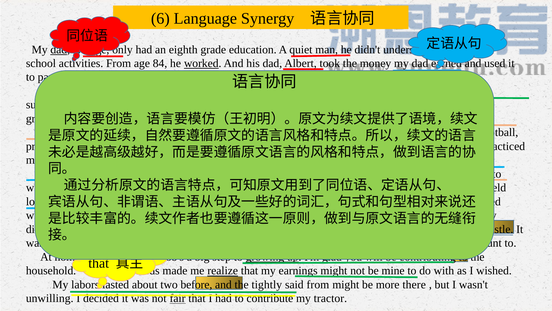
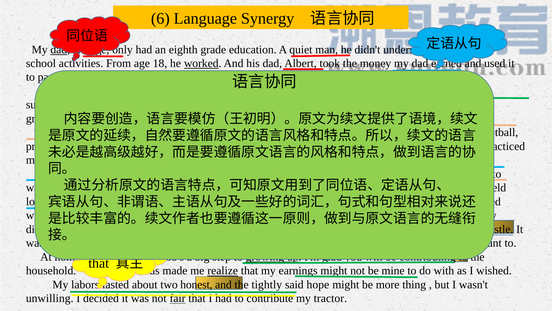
84: 84 -> 18
two before: before -> honest
said from: from -> hope
there: there -> thing
